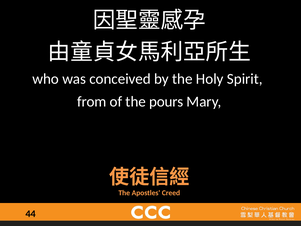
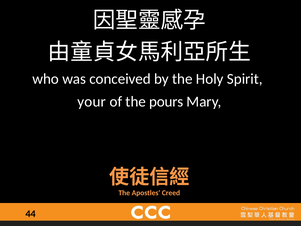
from: from -> your
